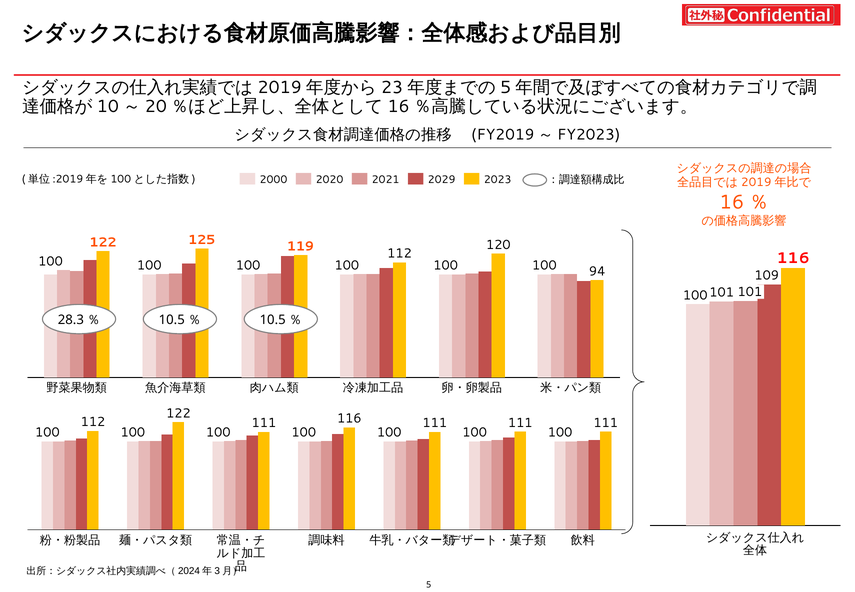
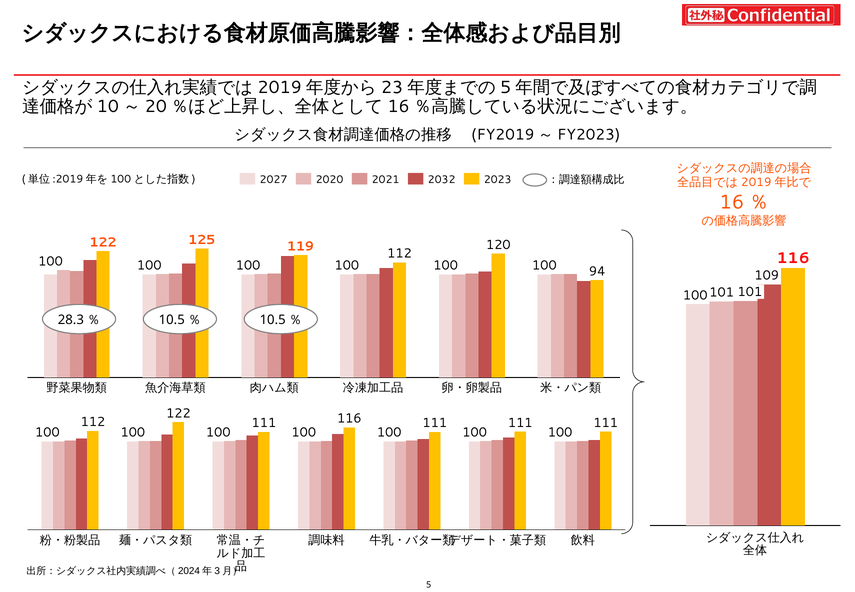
2000: 2000 -> 2027
2029: 2029 -> 2032
